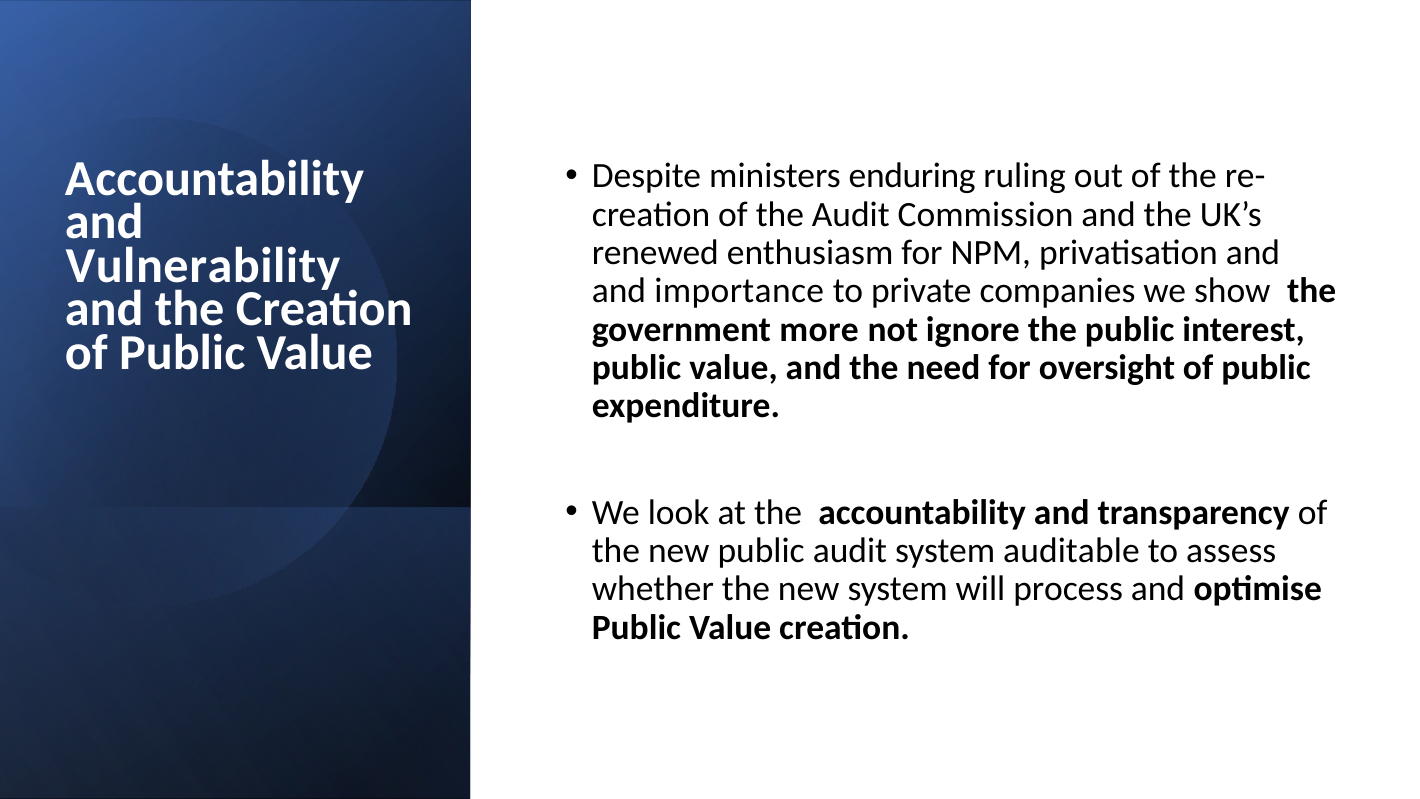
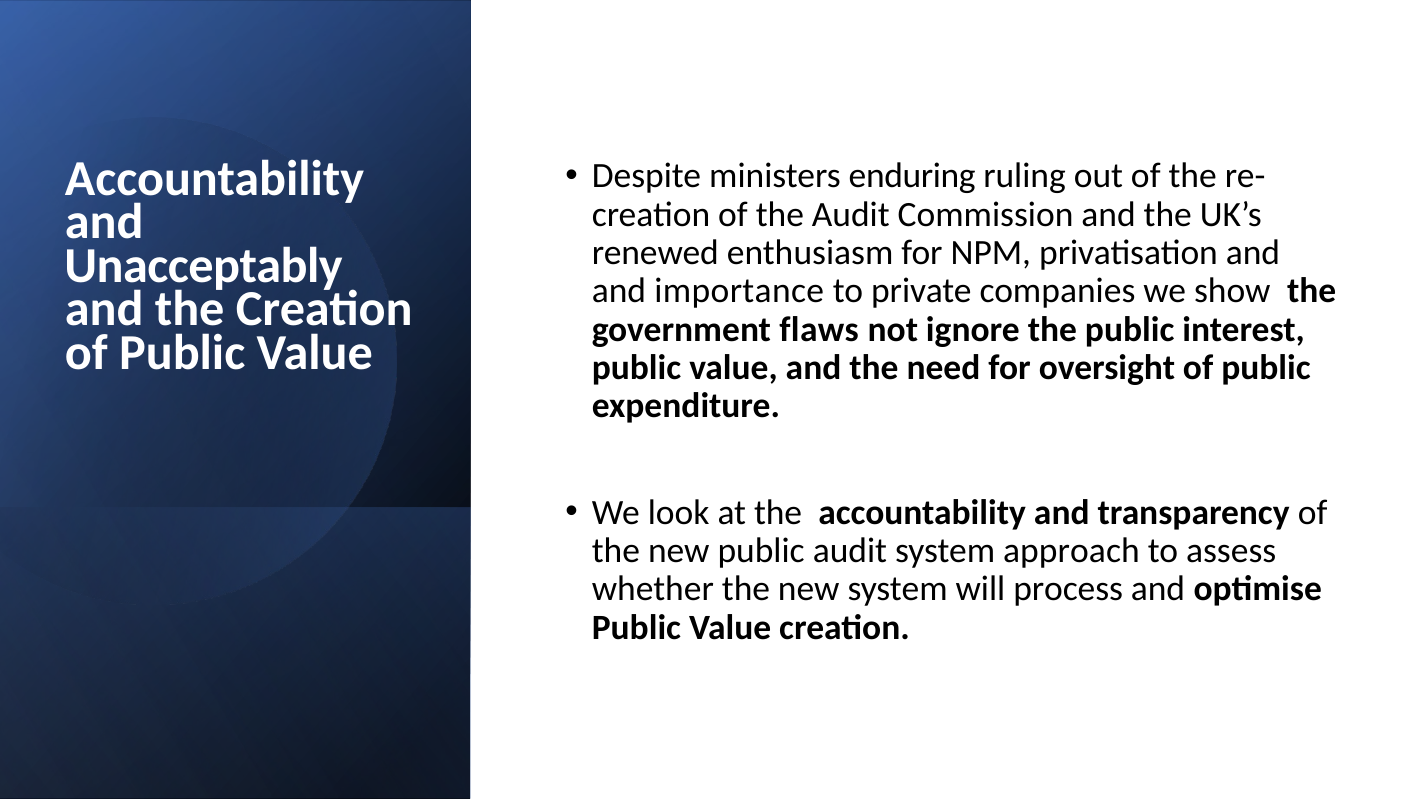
Vulnerability: Vulnerability -> Unacceptably
more: more -> flaws
auditable: auditable -> approach
